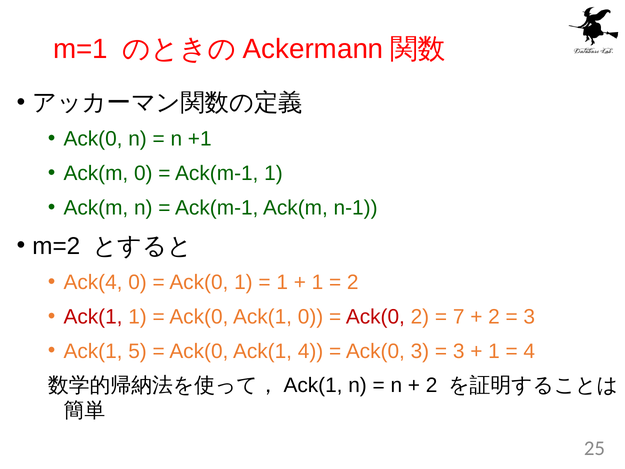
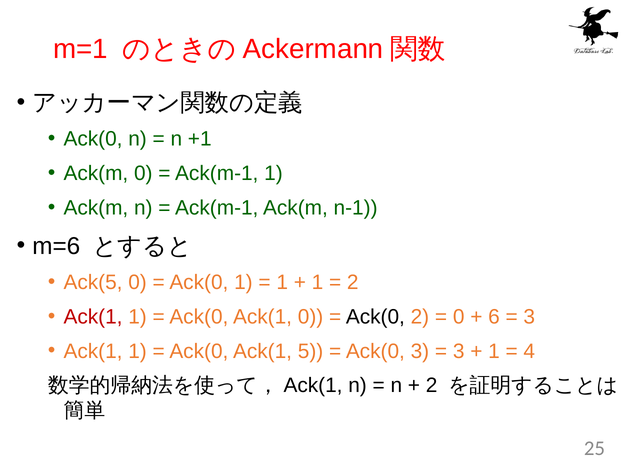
m=2: m=2 -> m=6
Ack(4: Ack(4 -> Ack(5
Ack(0 at (375, 317) colour: red -> black
7 at (459, 317): 7 -> 0
2 at (494, 317): 2 -> 6
5 at (138, 351): 5 -> 1
Ack(1 4: 4 -> 5
